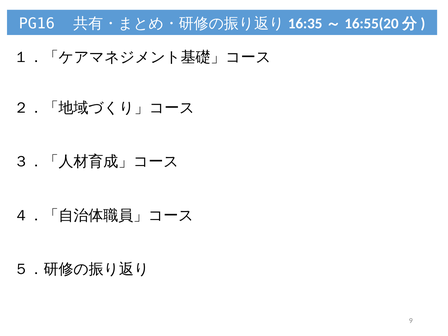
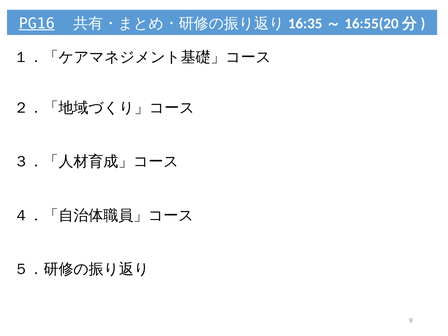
PG16 underline: none -> present
